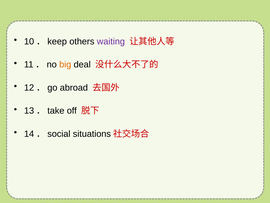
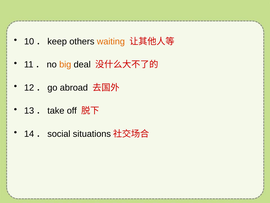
waiting colour: purple -> orange
